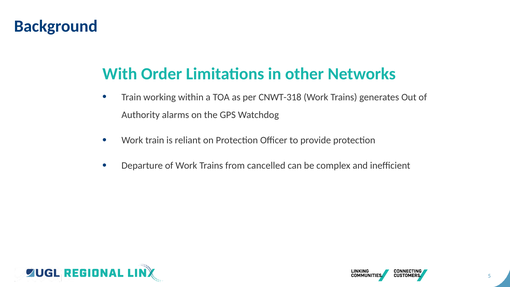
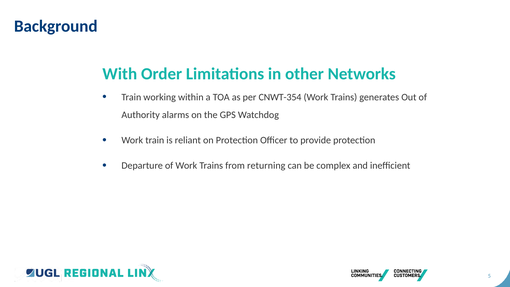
CNWT-318: CNWT-318 -> CNWT-354
cancelled: cancelled -> returning
